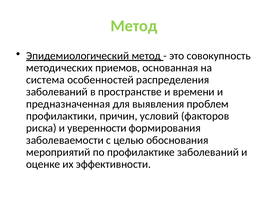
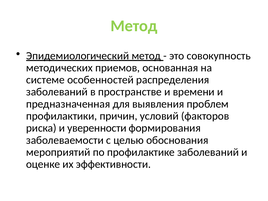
система: система -> системе
